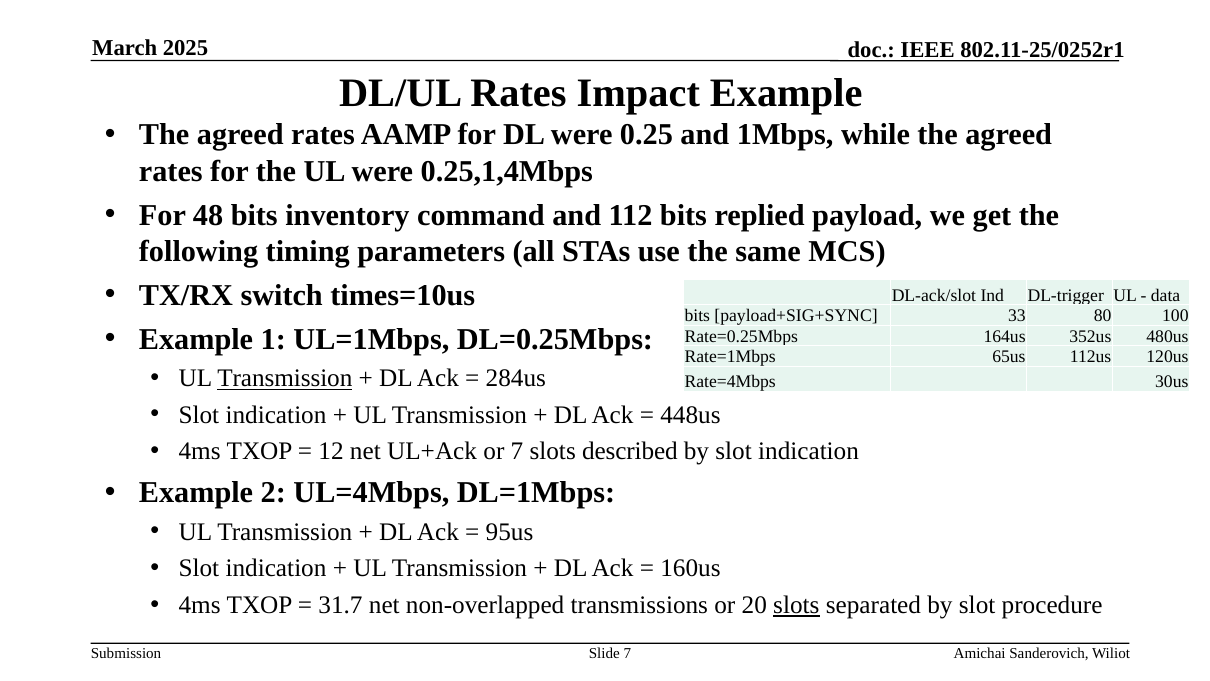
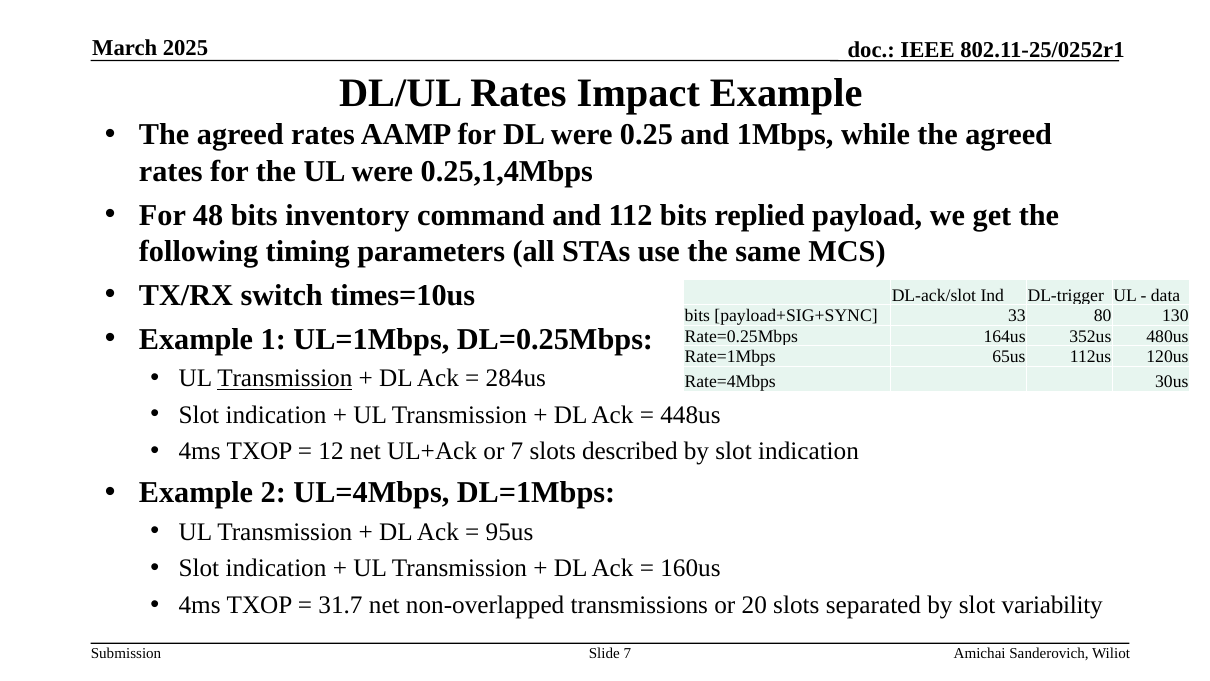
100: 100 -> 130
slots at (796, 605) underline: present -> none
procedure: procedure -> variability
